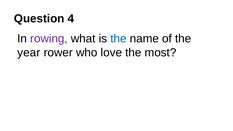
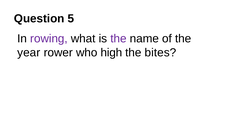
4: 4 -> 5
the at (118, 39) colour: blue -> purple
love: love -> high
most: most -> bites
